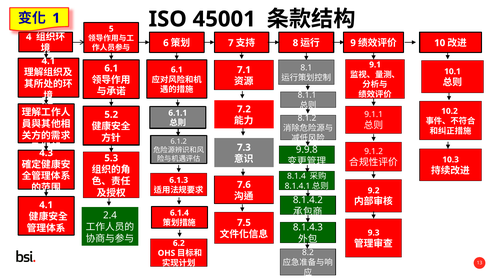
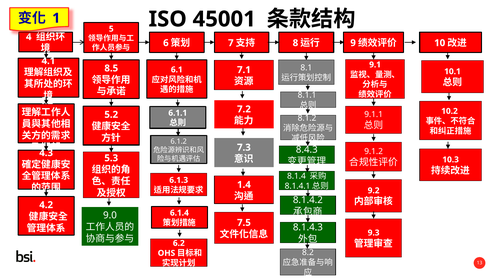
6.1 at (111, 68): 6.1 -> 8.5
9.9.8: 9.9.8 -> 8.4.3
7.6: 7.6 -> 1.4
4.1 at (46, 205): 4.1 -> 4.2
2.4: 2.4 -> 9.0
